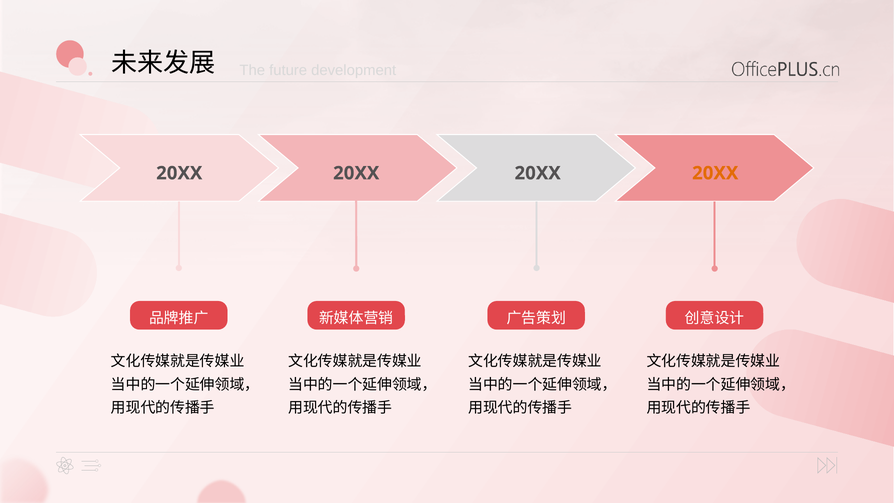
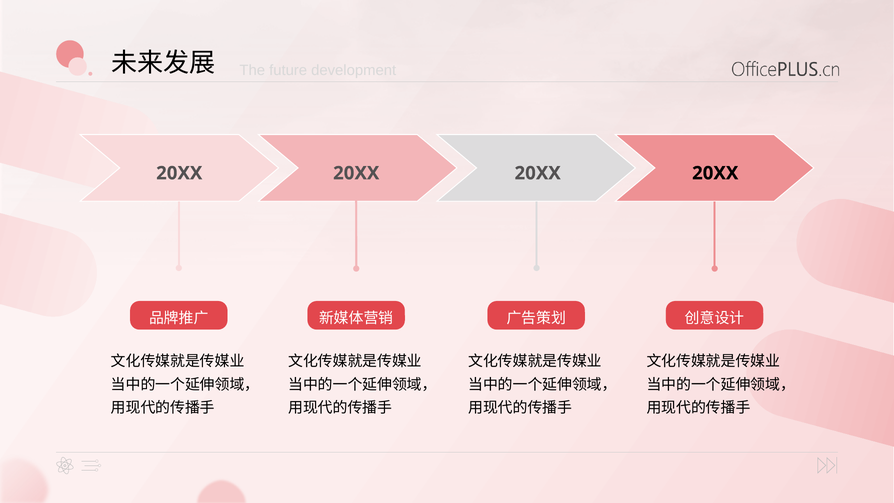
20XX at (715, 173) colour: orange -> black
